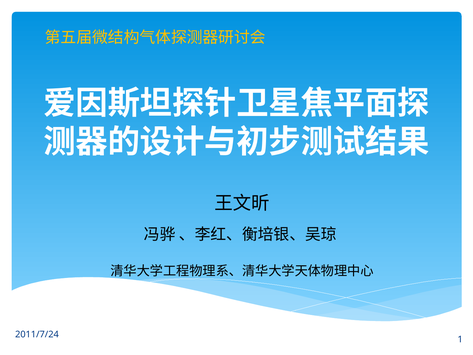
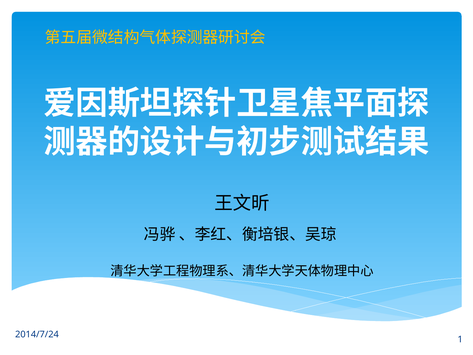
2011/7/24: 2011/7/24 -> 2014/7/24
